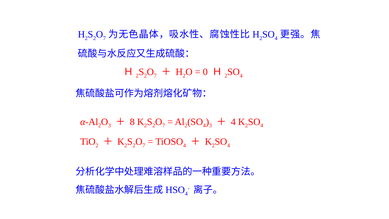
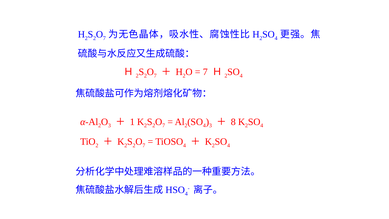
0 at (205, 72): 0 -> 7
8: 8 -> 1
4 at (233, 122): 4 -> 8
